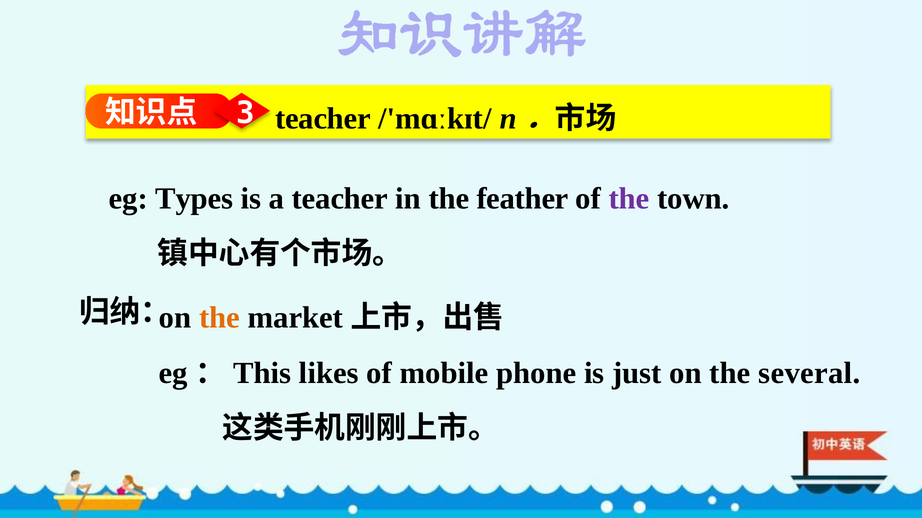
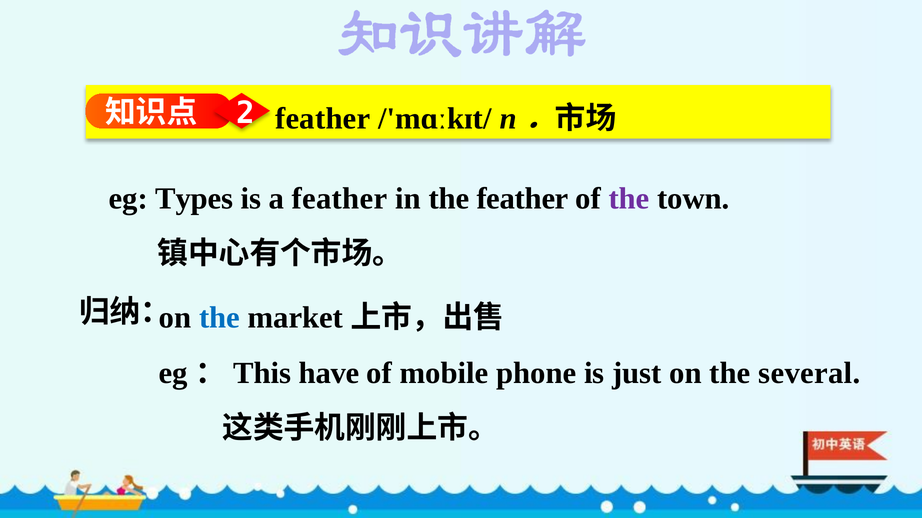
3: 3 -> 2
teacher at (323, 119): teacher -> feather
a teacher: teacher -> feather
the at (219, 318) colour: orange -> blue
likes: likes -> have
